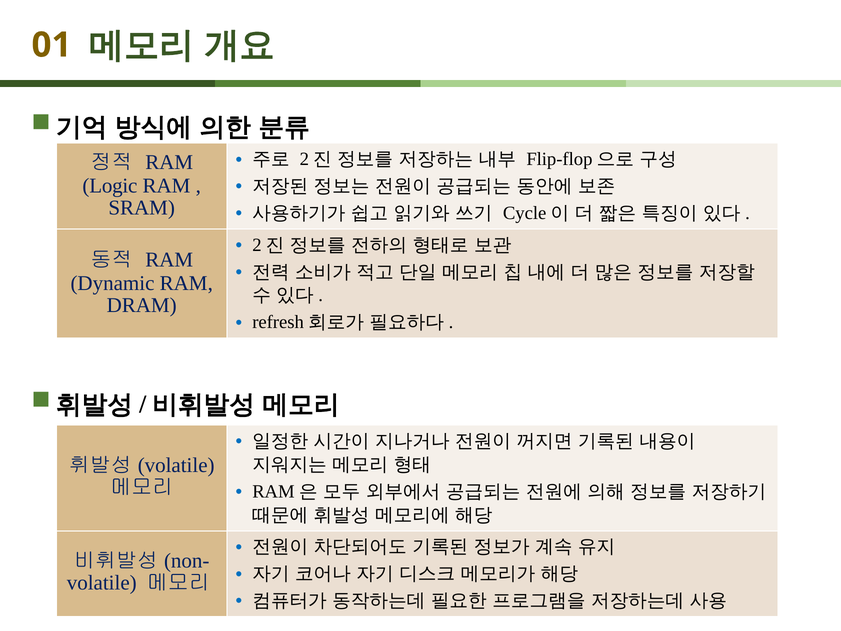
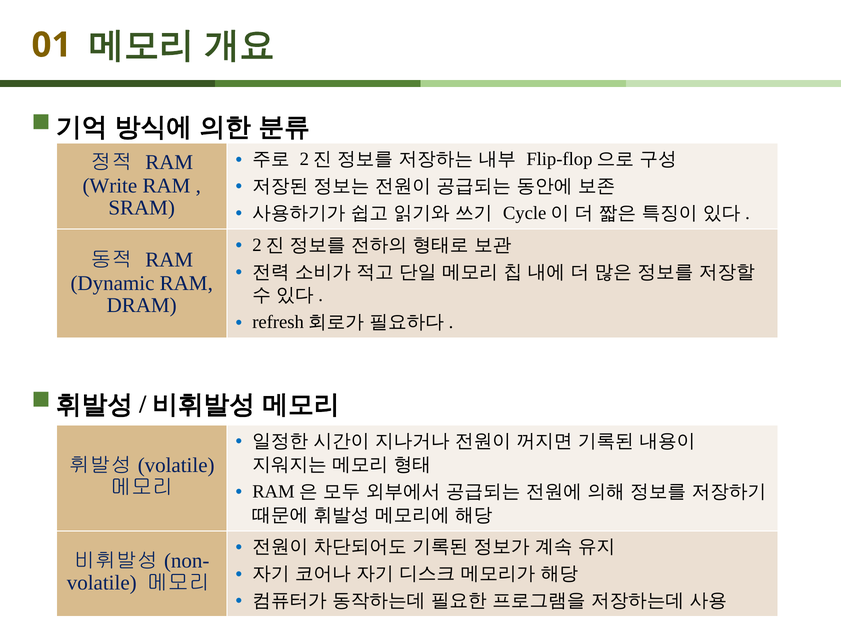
Logic: Logic -> Write
